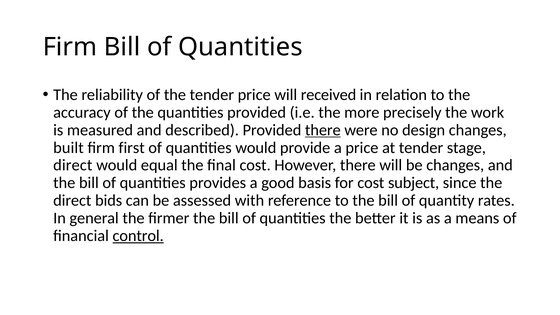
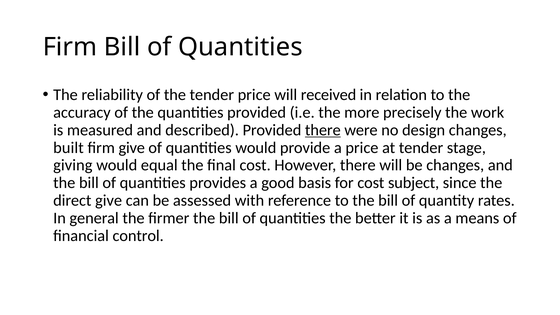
firm first: first -> give
direct at (73, 165): direct -> giving
direct bids: bids -> give
control underline: present -> none
